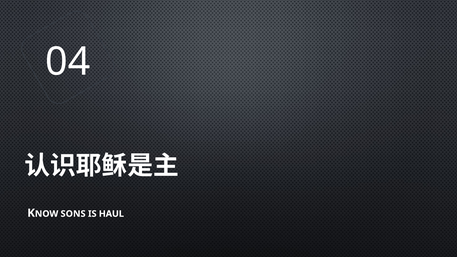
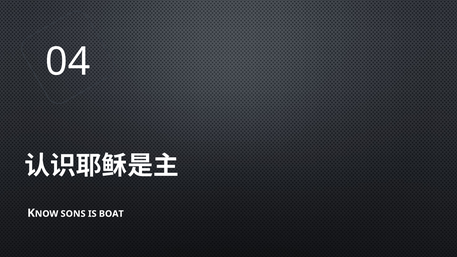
HAUL: HAUL -> BOAT
